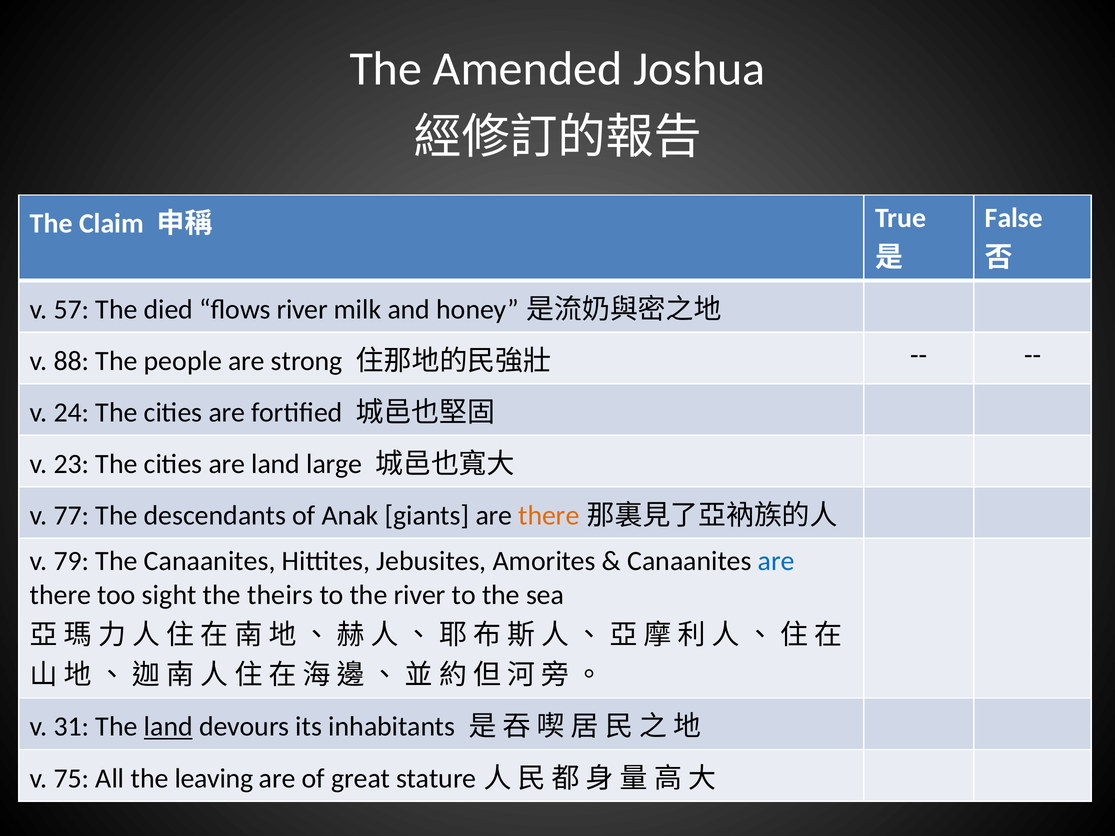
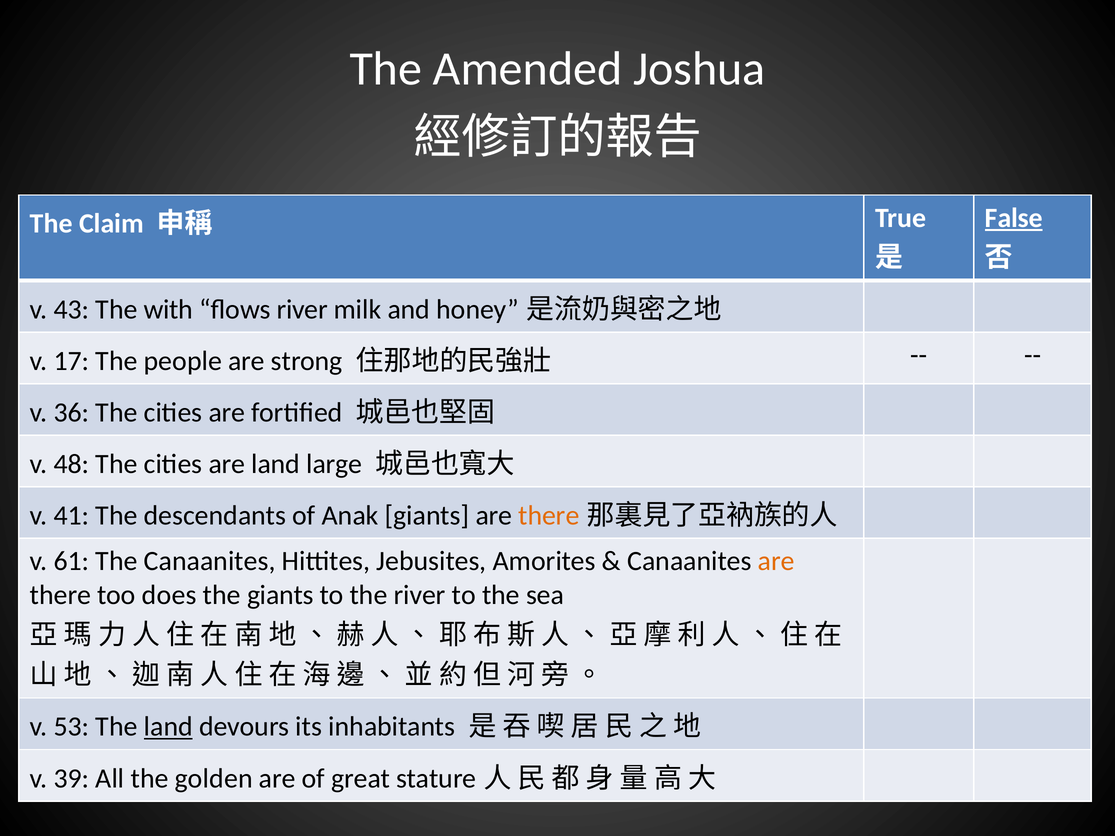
False underline: none -> present
57: 57 -> 43
died: died -> with
88: 88 -> 17
24: 24 -> 36
23: 23 -> 48
77: 77 -> 41
79: 79 -> 61
are at (776, 561) colour: blue -> orange
sight: sight -> does
the theirs: theirs -> giants
31: 31 -> 53
75: 75 -> 39
leaving: leaving -> golden
